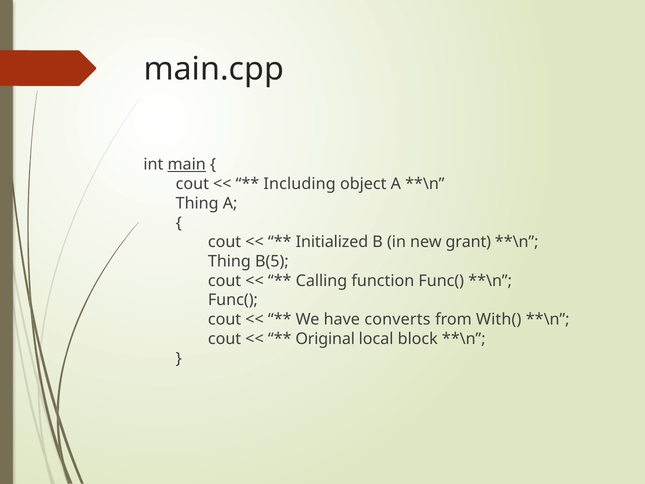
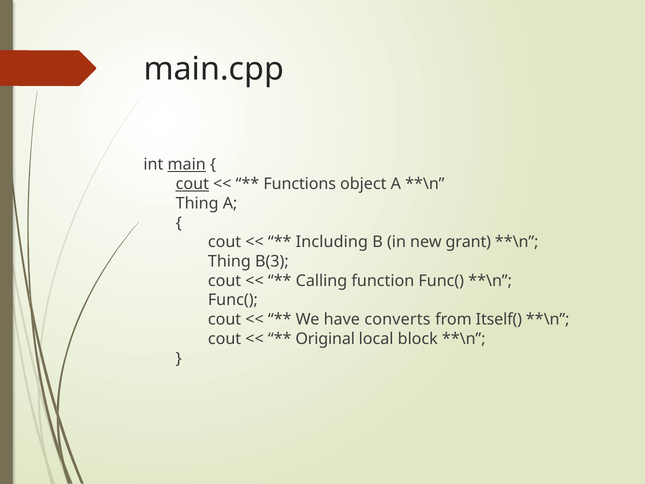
cout at (192, 184) underline: none -> present
Including: Including -> Functions
Initialized: Initialized -> Including
B(5: B(5 -> B(3
With(: With( -> Itself(
